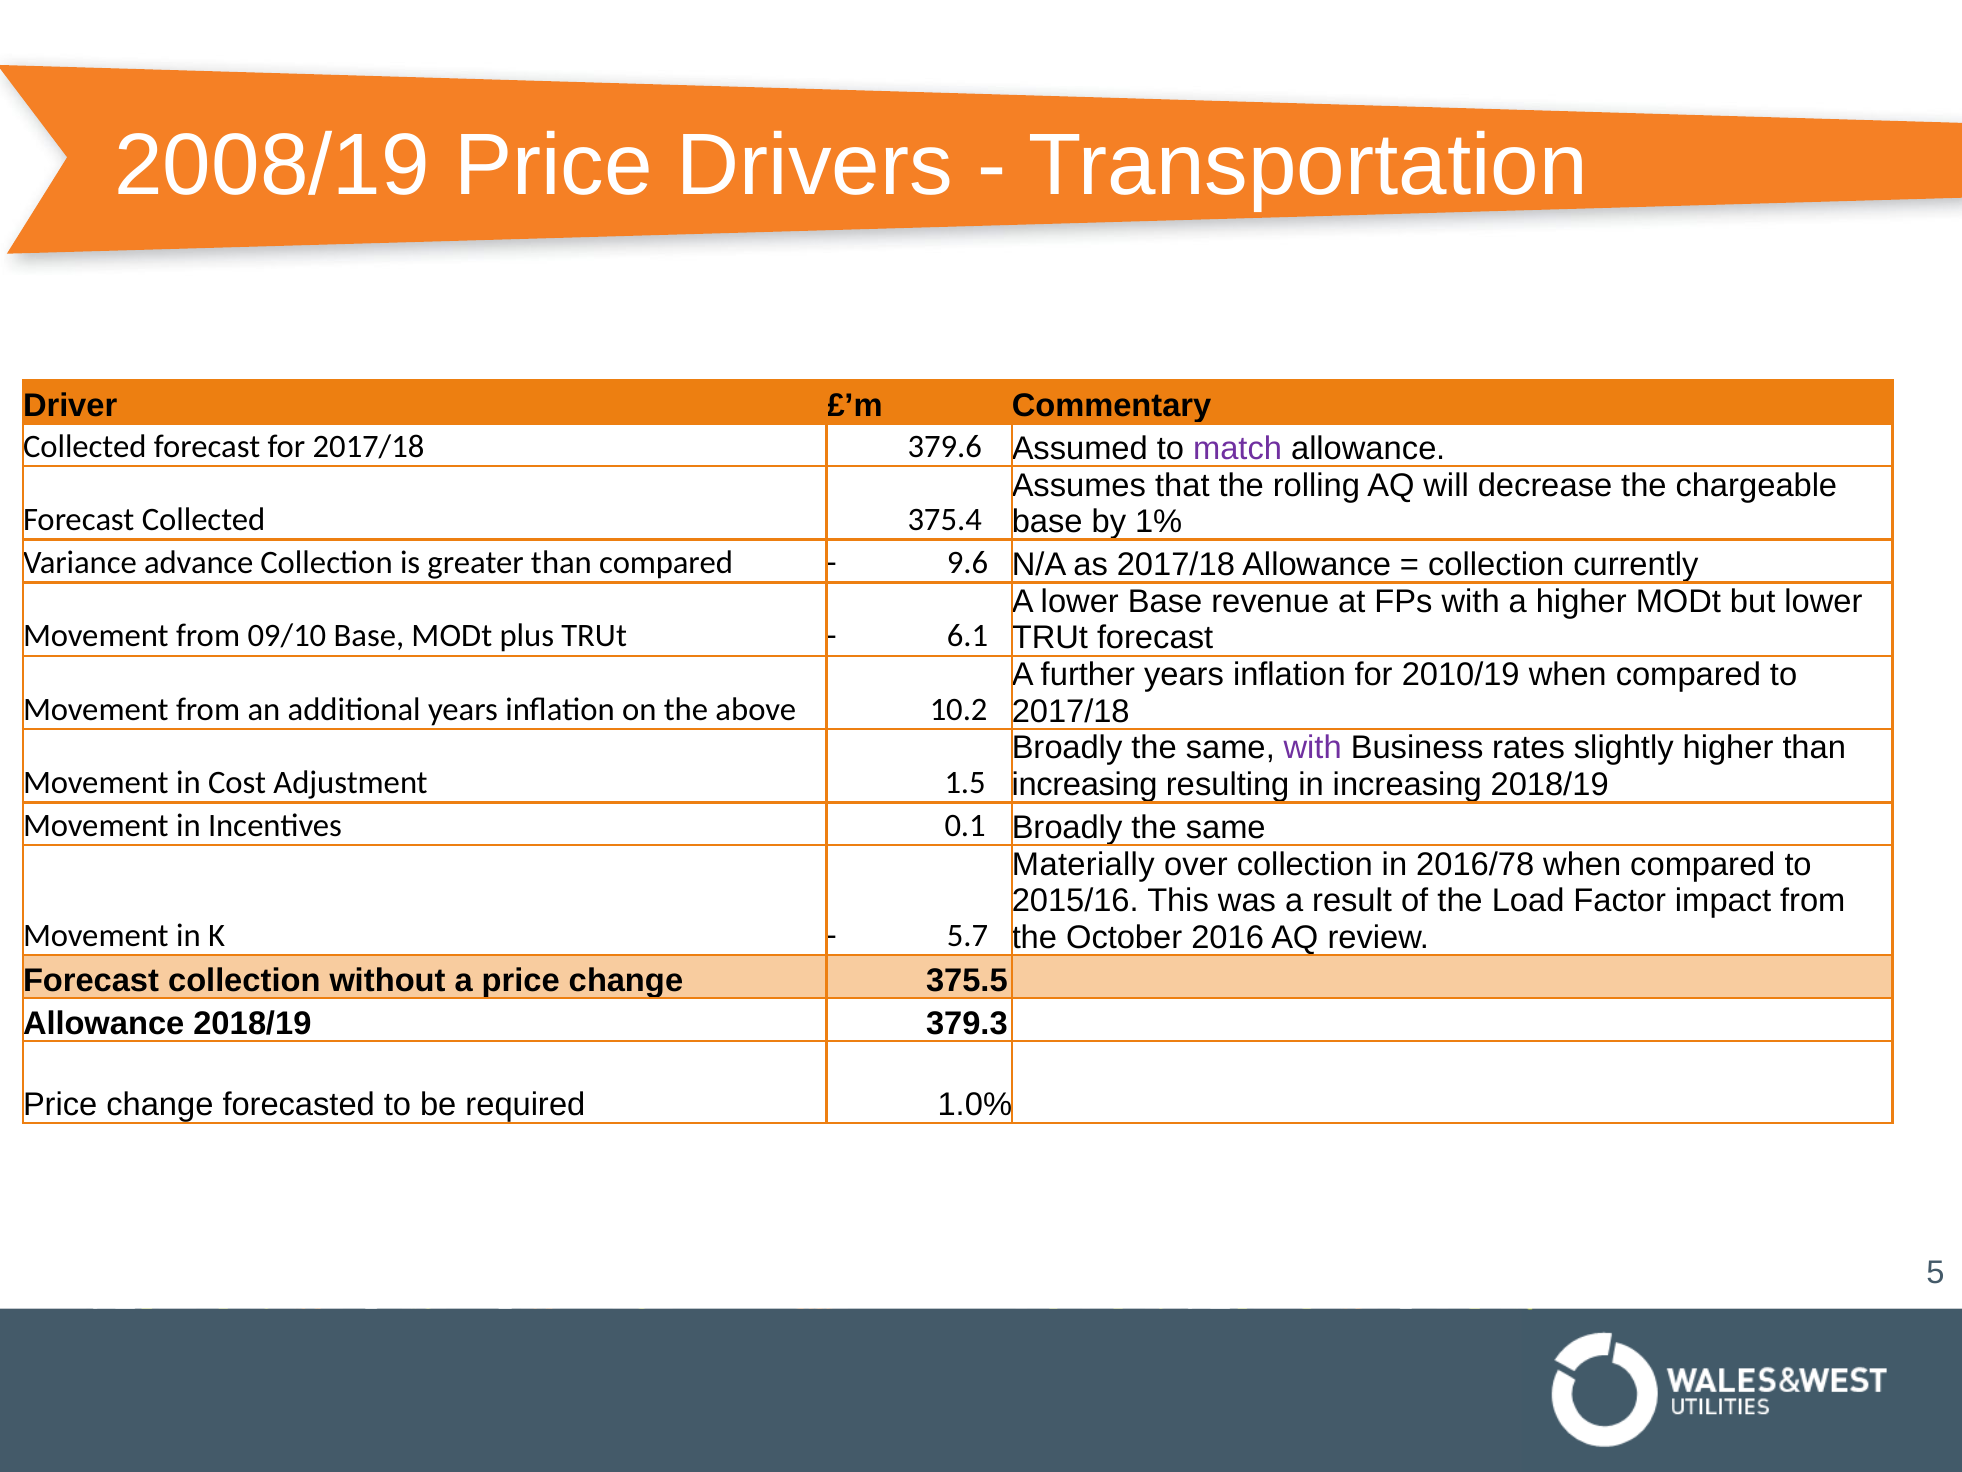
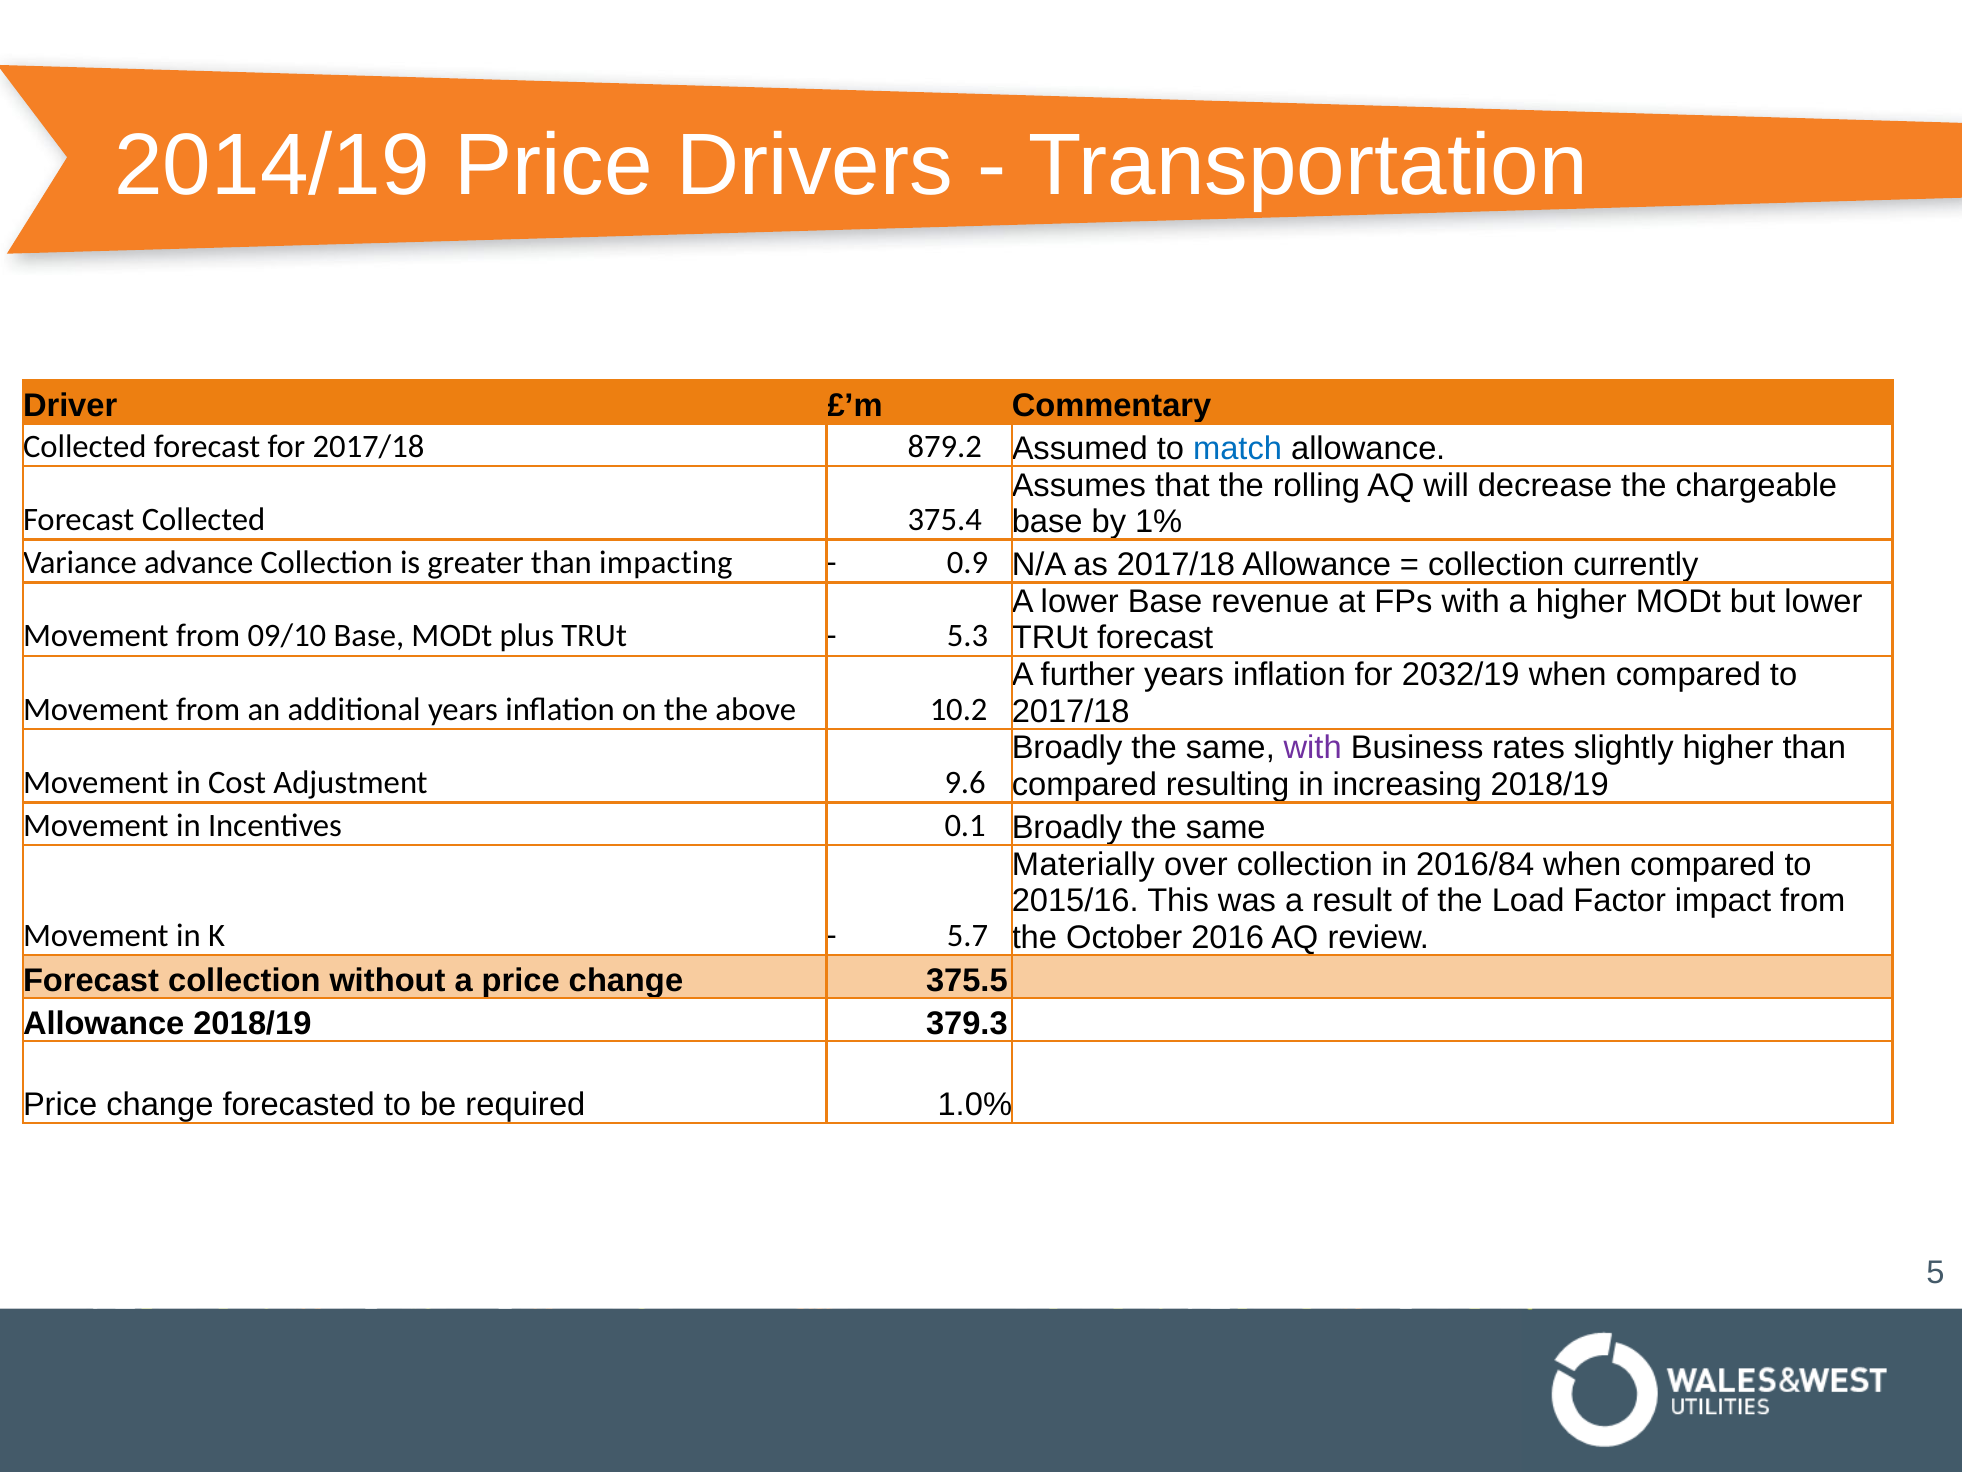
2008/19: 2008/19 -> 2014/19
379.6: 379.6 -> 879.2
match colour: purple -> blue
than compared: compared -> impacting
9.6: 9.6 -> 0.9
6.1: 6.1 -> 5.3
2010/19: 2010/19 -> 2032/19
1.5: 1.5 -> 9.6
increasing at (1085, 785): increasing -> compared
2016/78: 2016/78 -> 2016/84
